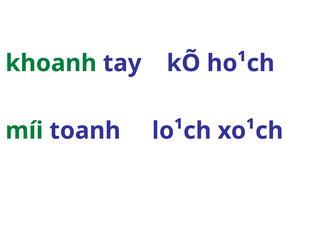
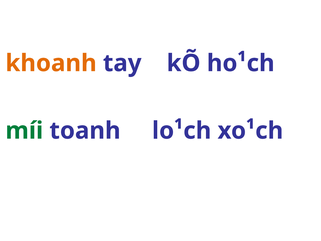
khoanh colour: green -> orange
